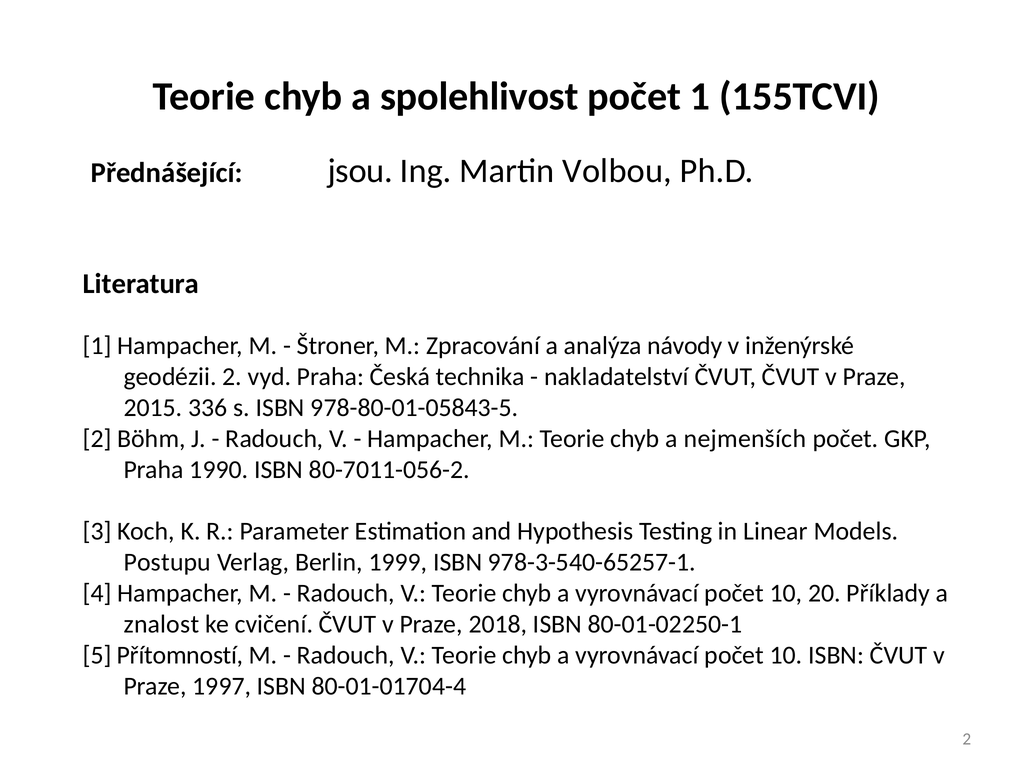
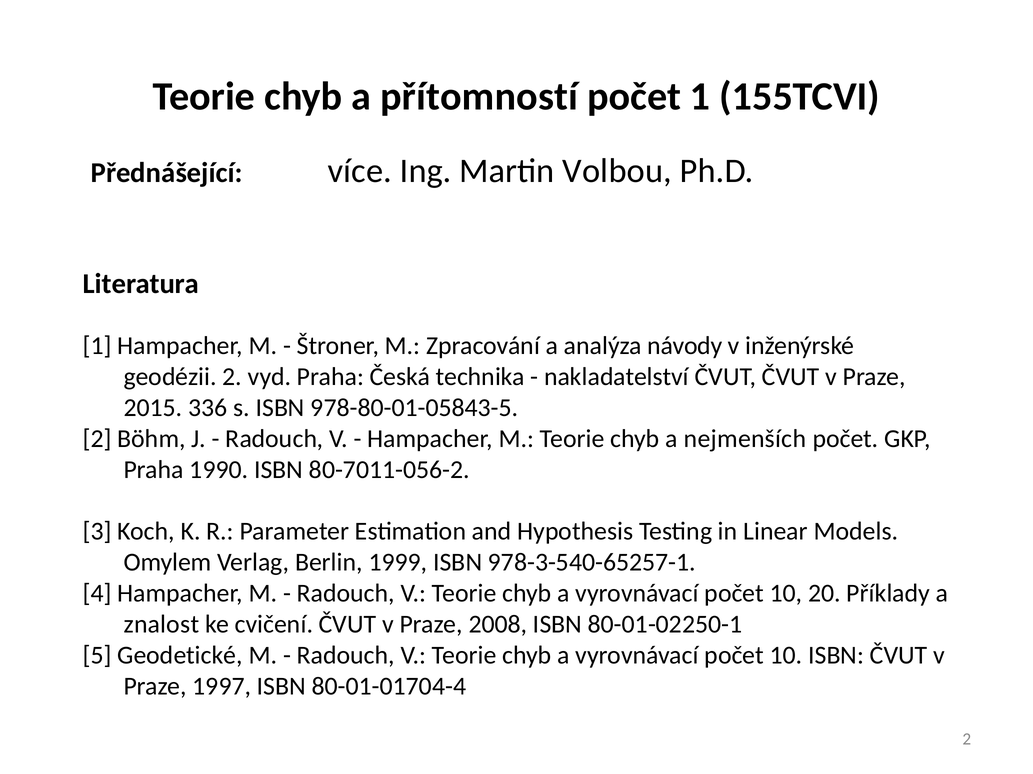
spolehlivost: spolehlivost -> přítomností
jsou: jsou -> více
Postupu: Postupu -> Omylem
2018: 2018 -> 2008
Přítomností: Přítomností -> Geodetické
